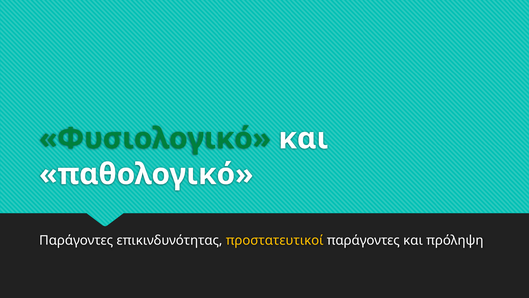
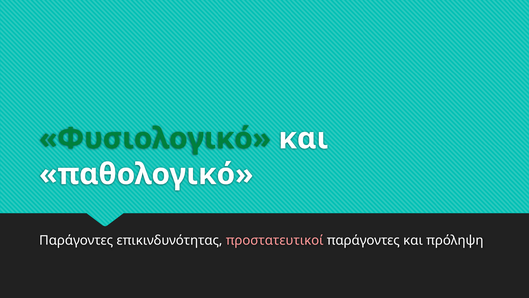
προστατευτικοί colour: yellow -> pink
